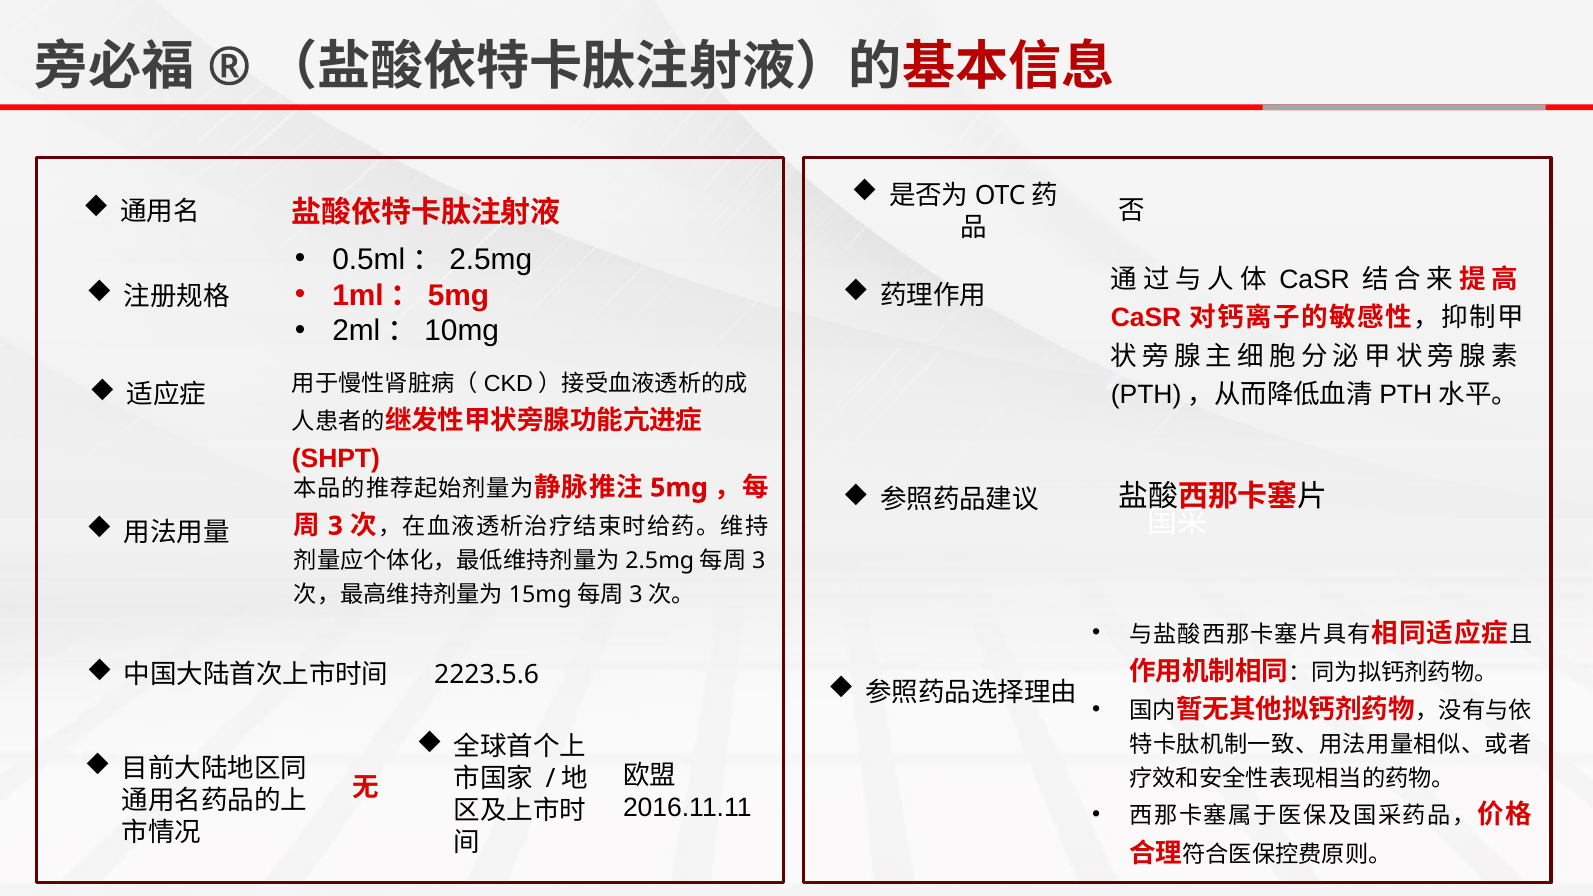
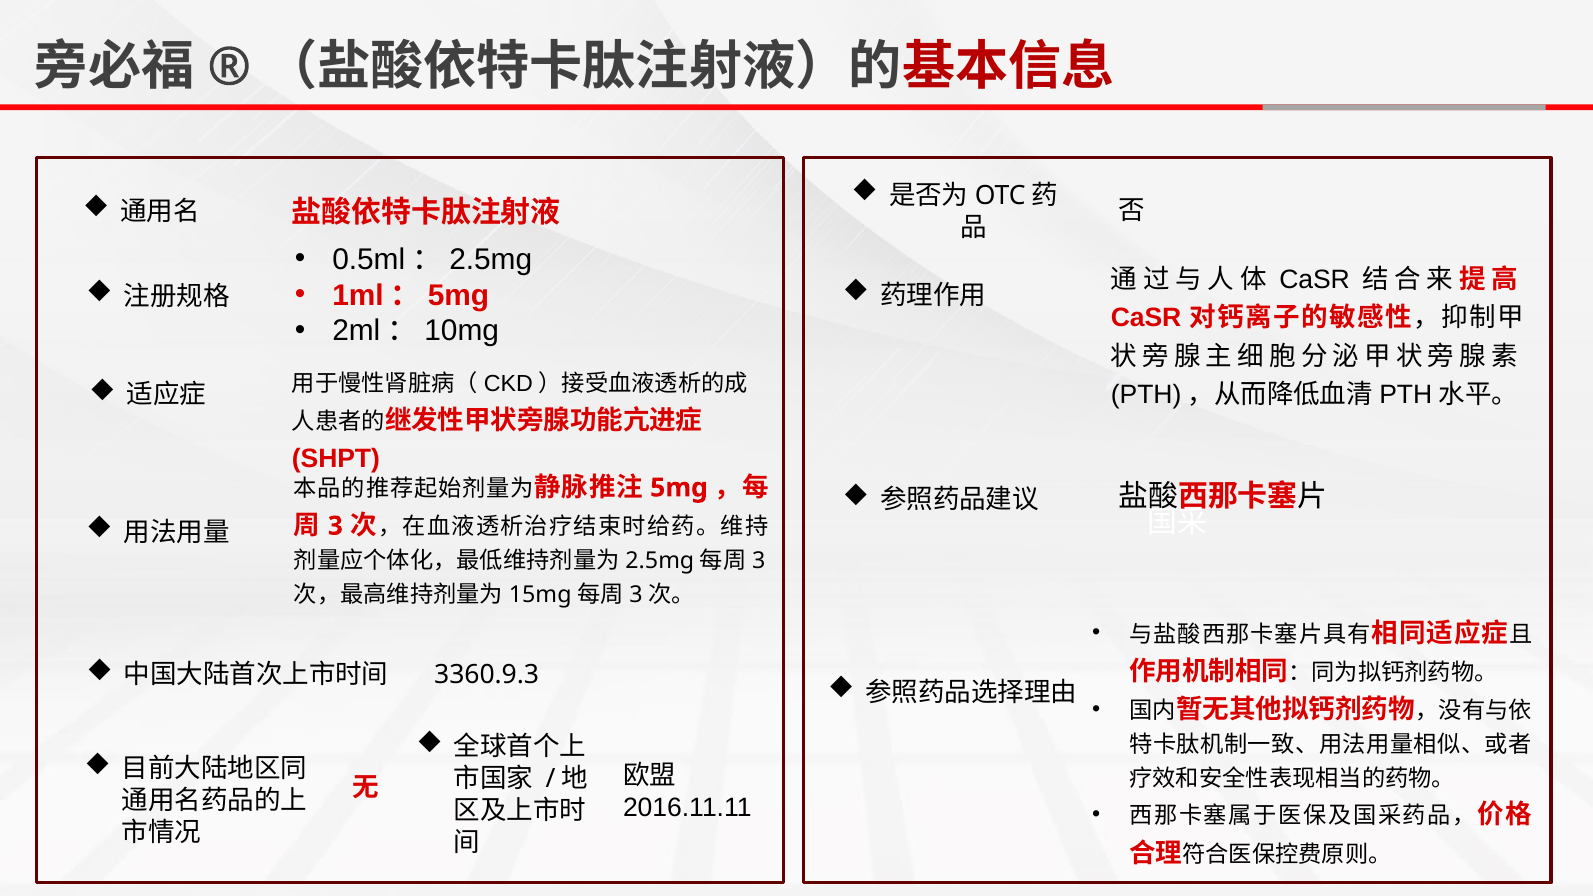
2223.5.6: 2223.5.6 -> 3360.9.3
